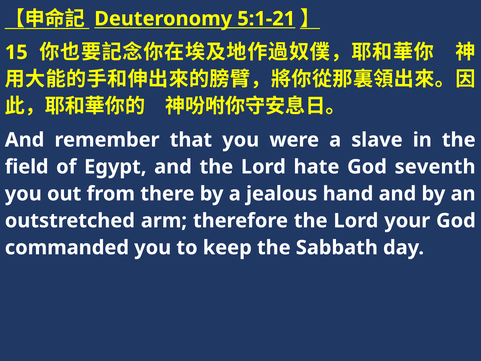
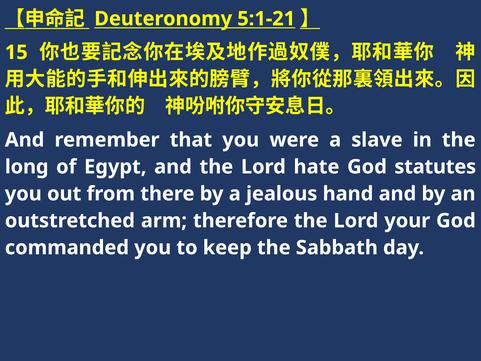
field: field -> long
seventh: seventh -> statutes
